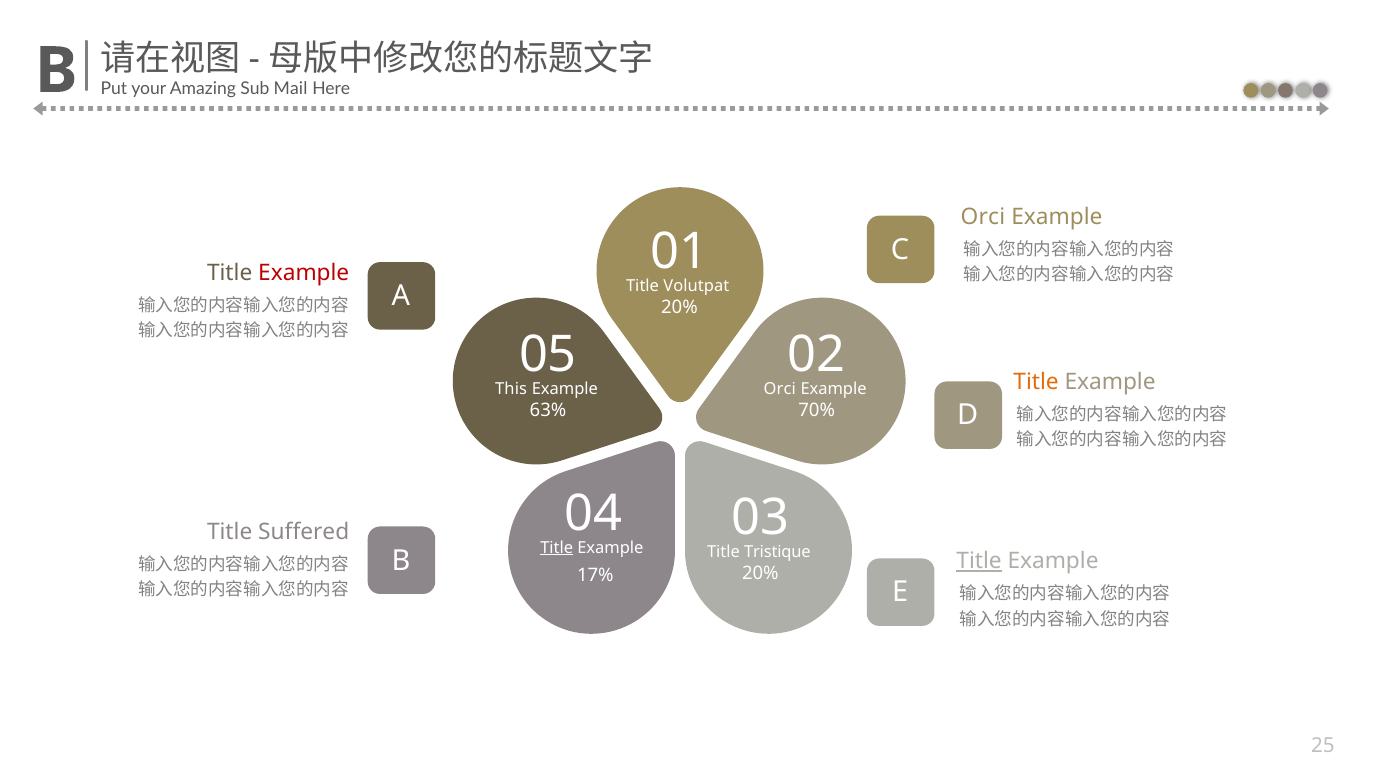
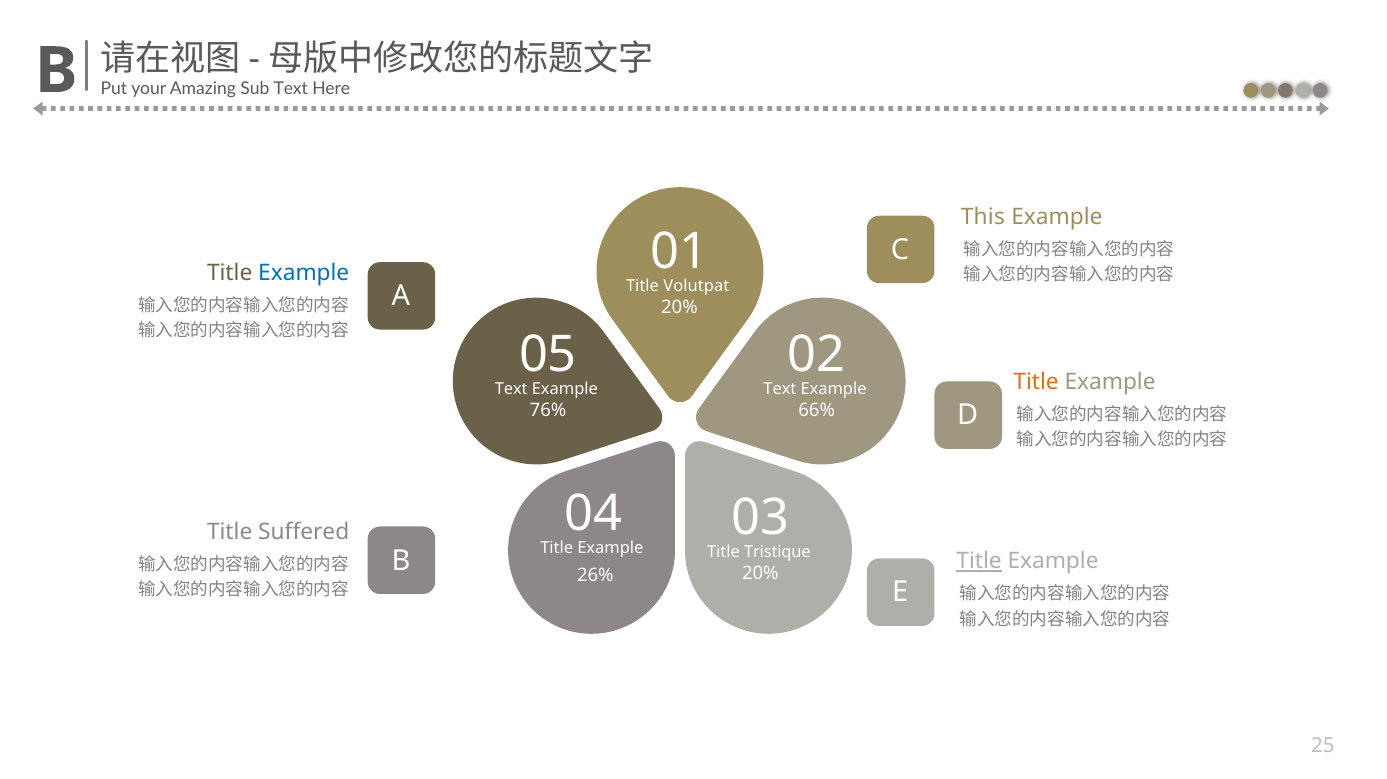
Mail at (291, 88): Mail -> Text
Orci at (983, 217): Orci -> This
Example at (304, 272) colour: red -> blue
This at (511, 389): This -> Text
Orci at (780, 389): Orci -> Text
63%: 63% -> 76%
70%: 70% -> 66%
Title at (557, 547) underline: present -> none
17%: 17% -> 26%
